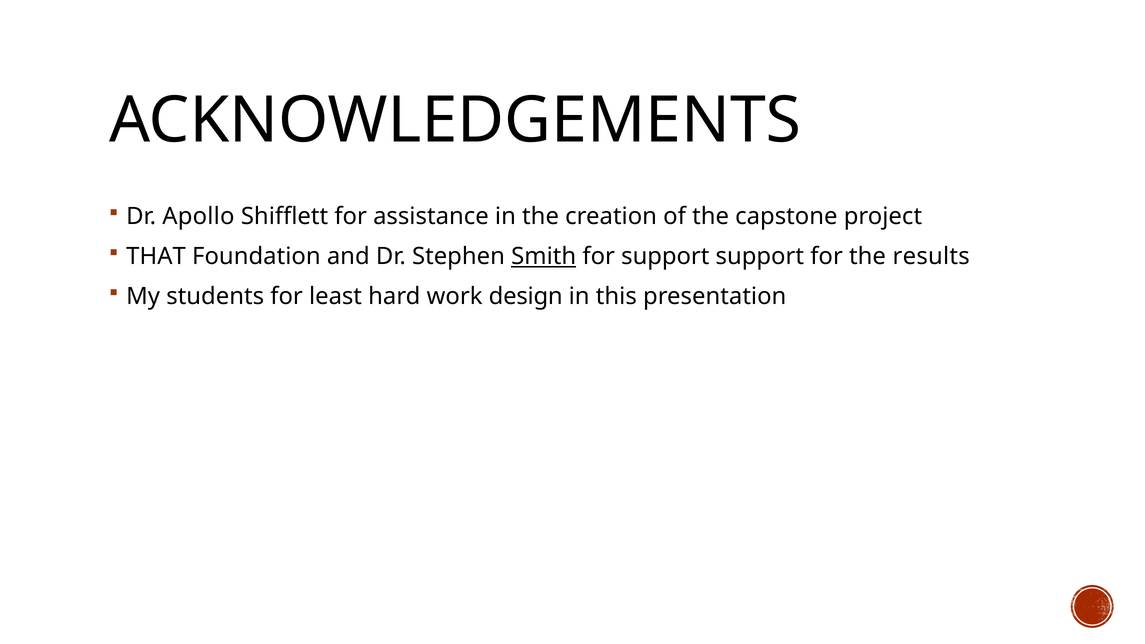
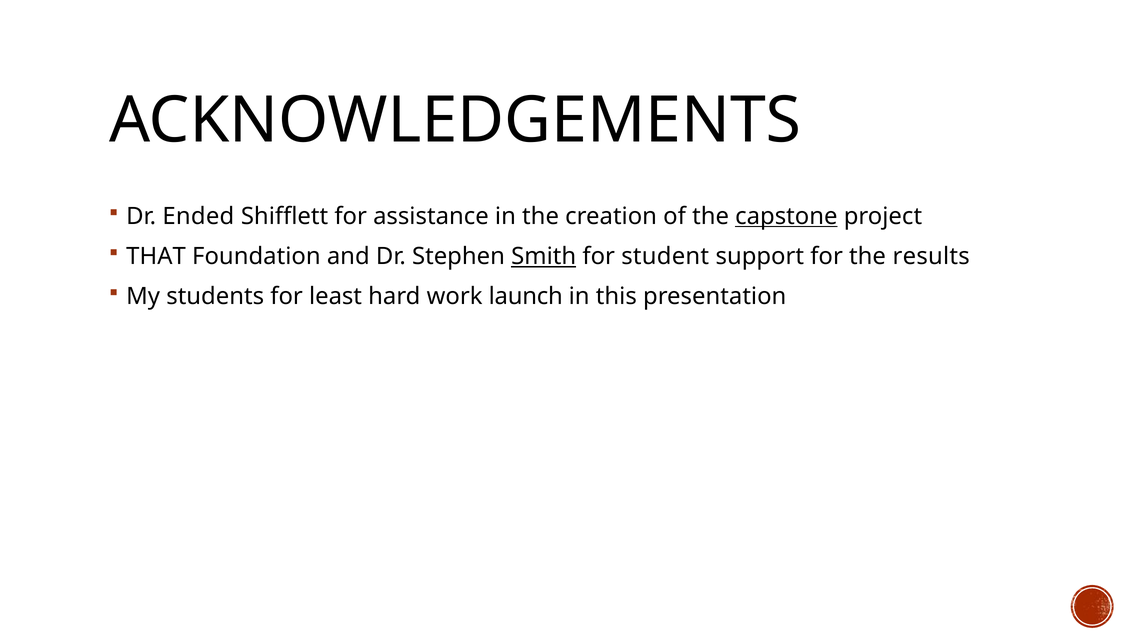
Apollo: Apollo -> Ended
capstone underline: none -> present
for support: support -> student
design: design -> launch
